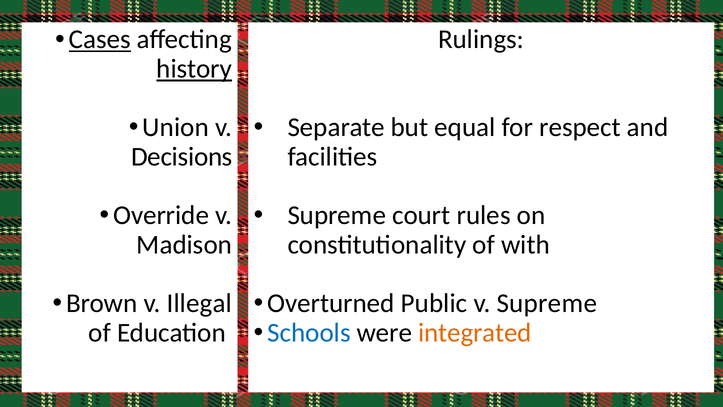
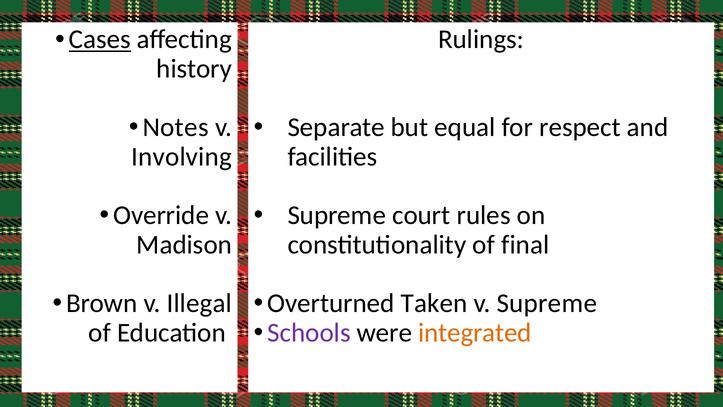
history underline: present -> none
Union: Union -> Notes
Decisions: Decisions -> Involving
with: with -> final
Public: Public -> Taken
Schools colour: blue -> purple
